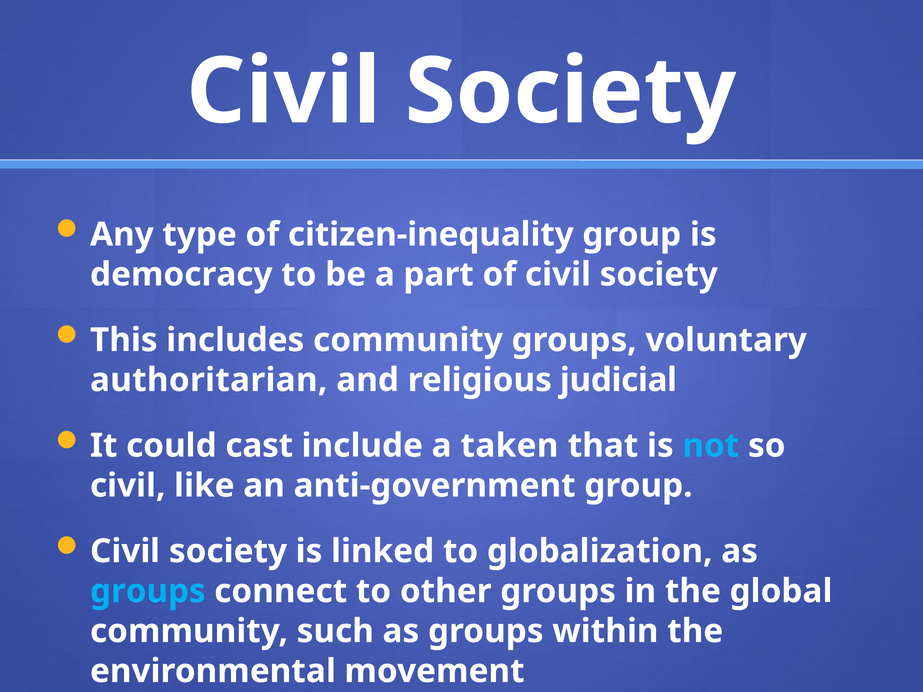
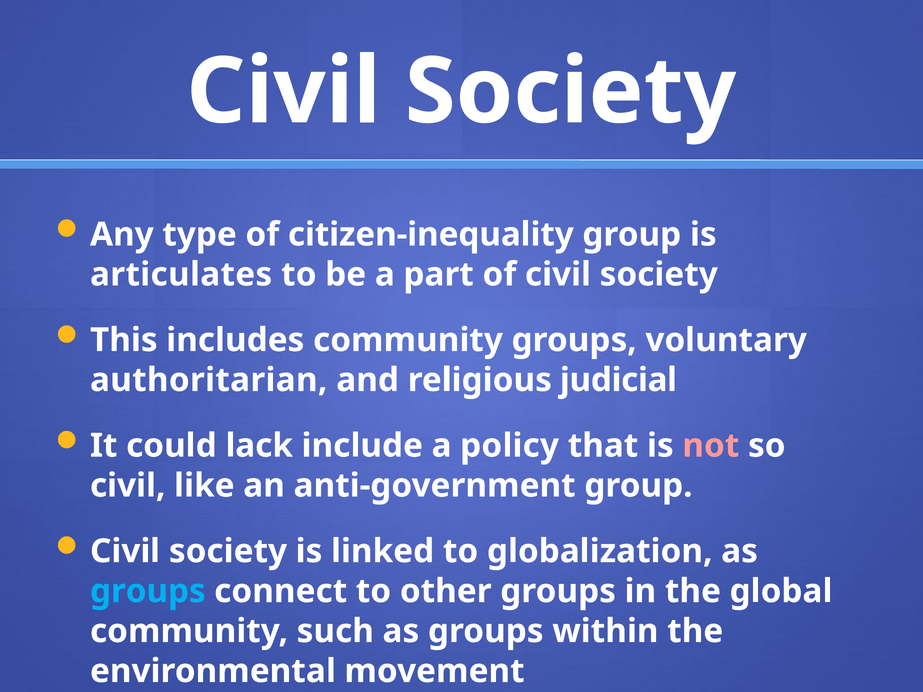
democracy: democracy -> articulates
cast: cast -> lack
taken: taken -> policy
not colour: light blue -> pink
